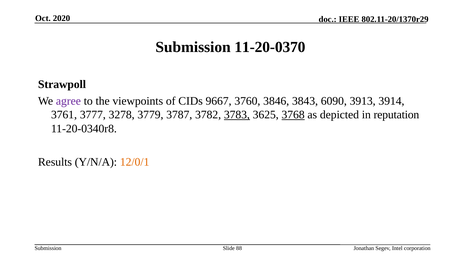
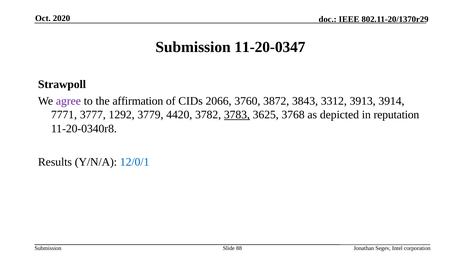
11-20-0370: 11-20-0370 -> 11-20-0347
viewpoints: viewpoints -> affirmation
9667: 9667 -> 2066
3846: 3846 -> 3872
6090: 6090 -> 3312
3761: 3761 -> 7771
3278: 3278 -> 1292
3787: 3787 -> 4420
3768 underline: present -> none
12/0/1 colour: orange -> blue
